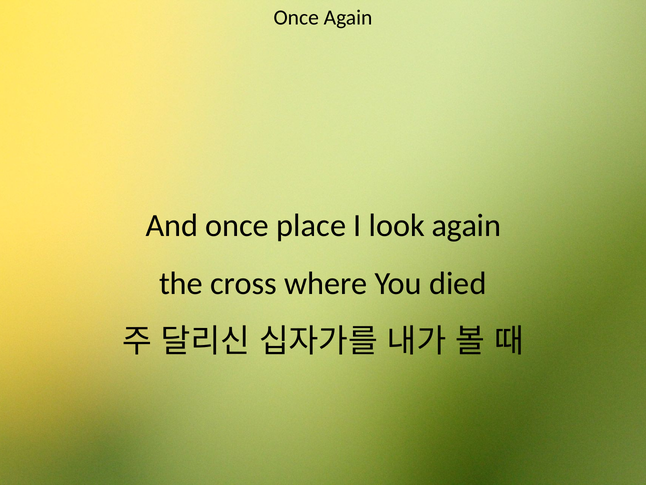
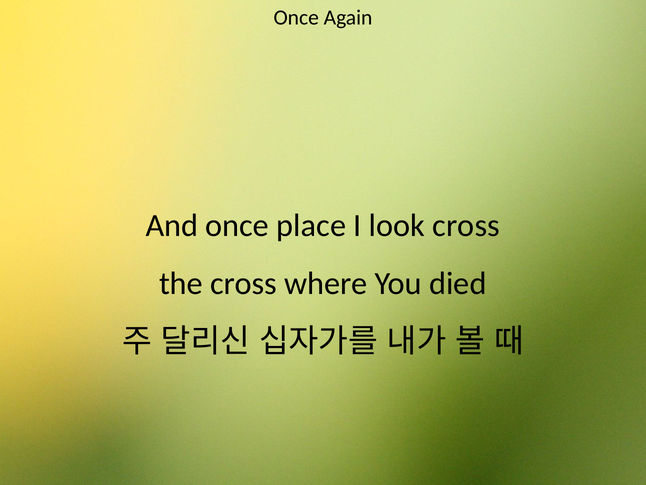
look again: again -> cross
